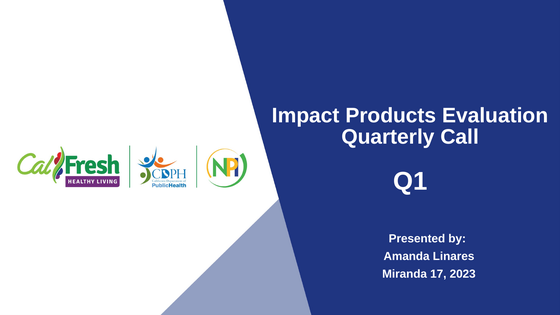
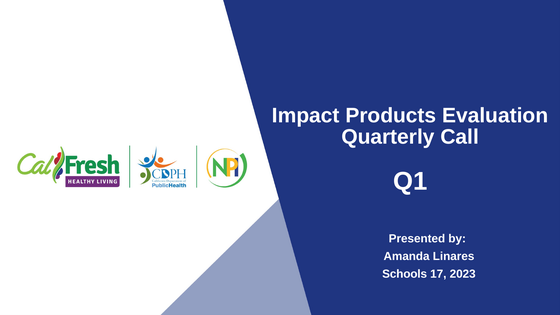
Miranda: Miranda -> Schools
